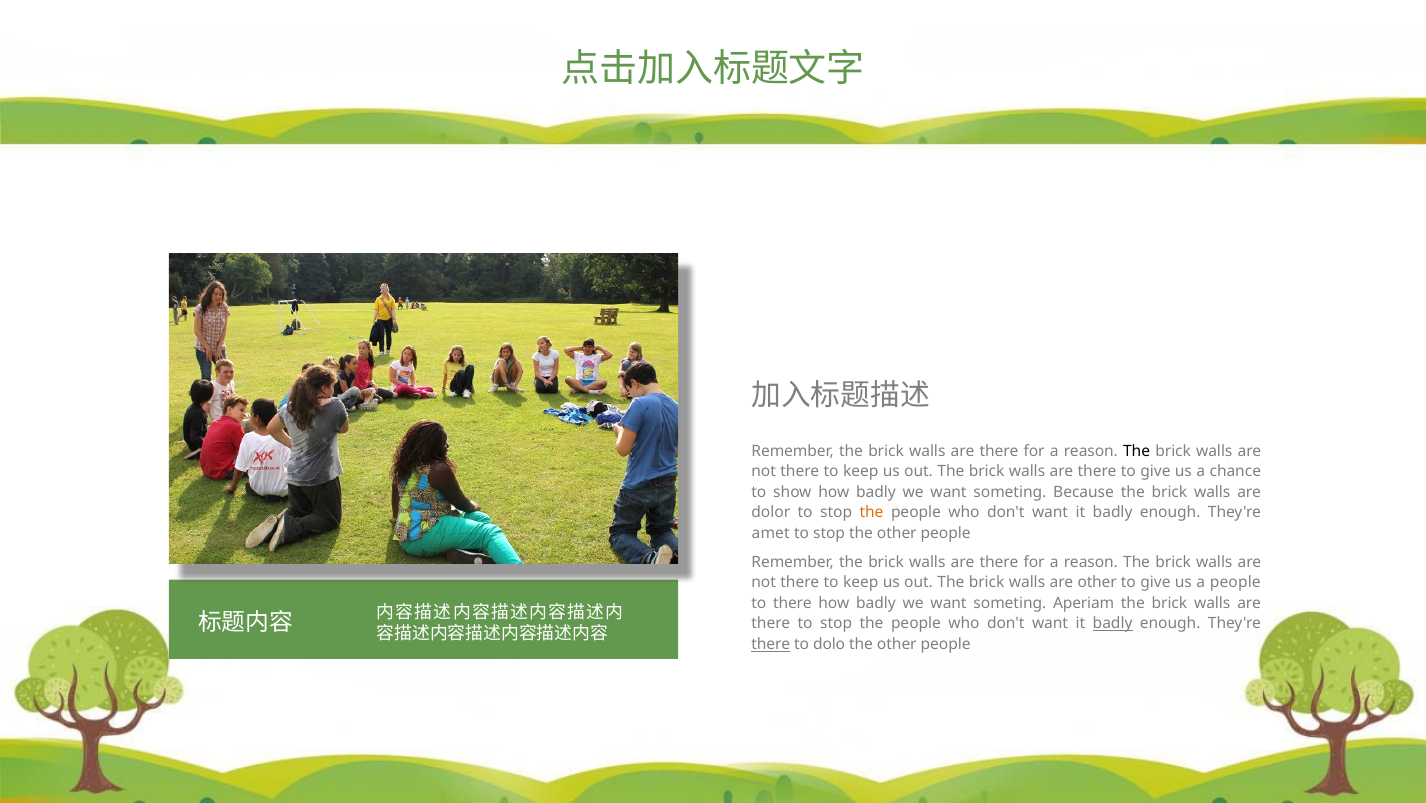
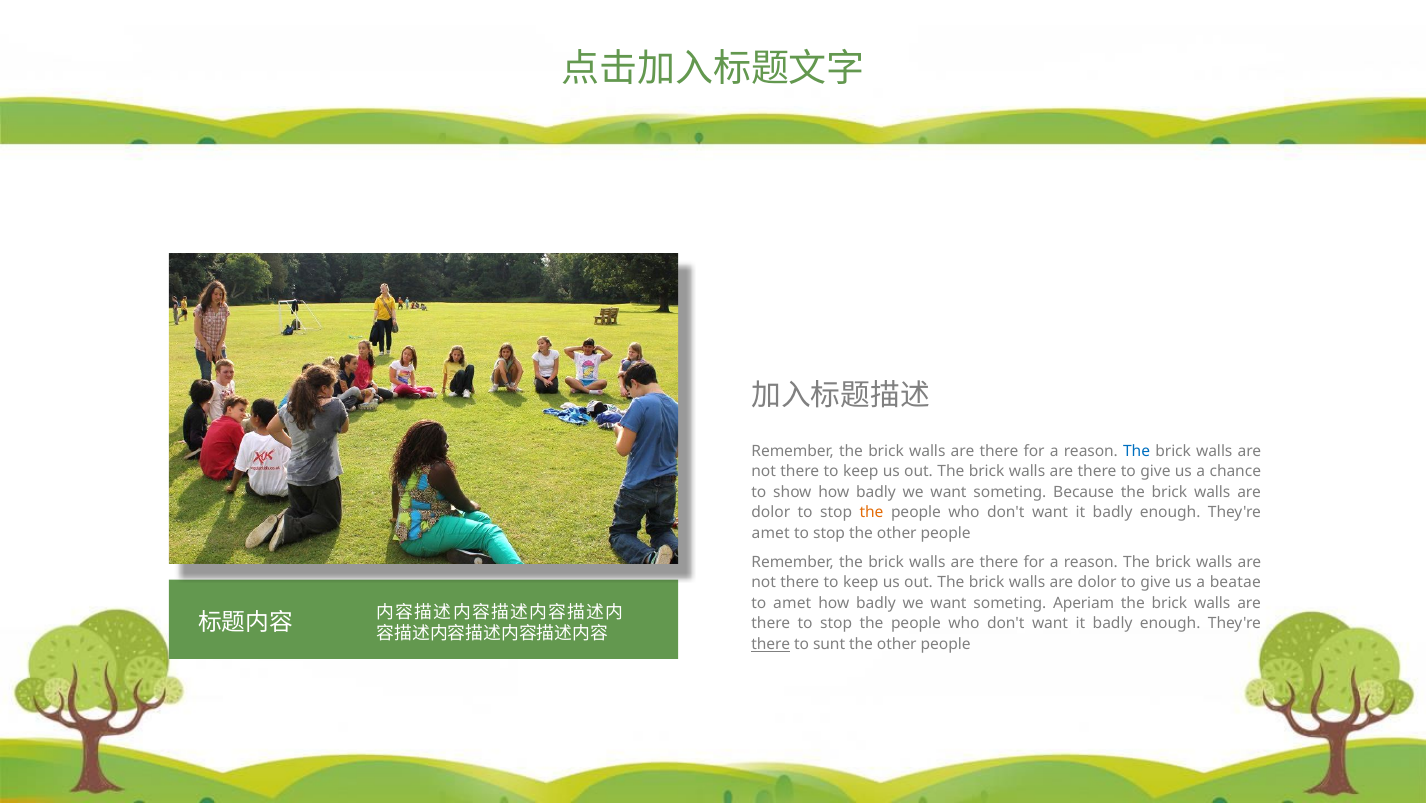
The at (1137, 451) colour: black -> blue
other at (1097, 582): other -> dolor
a people: people -> beatae
to there: there -> amet
badly at (1113, 623) underline: present -> none
dolo: dolo -> sunt
